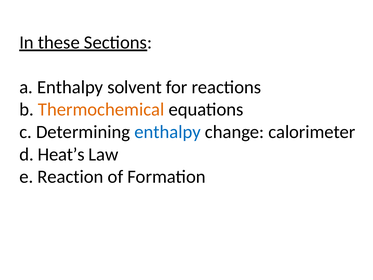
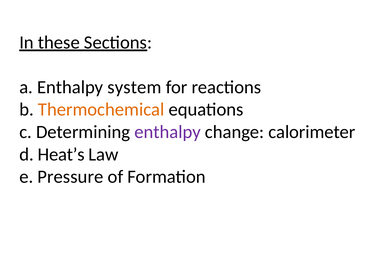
solvent: solvent -> system
enthalpy at (168, 132) colour: blue -> purple
Reaction: Reaction -> Pressure
